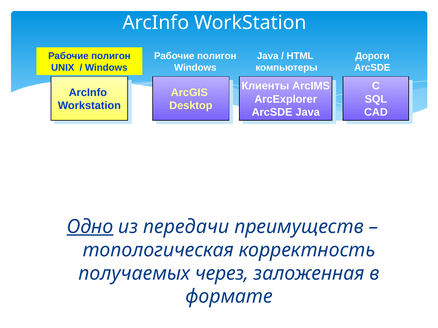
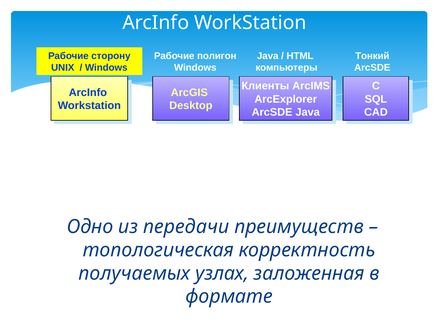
полигон at (111, 56): полигон -> сторону
Дороги: Дороги -> Тонкий
Одно underline: present -> none
через: через -> узлах
